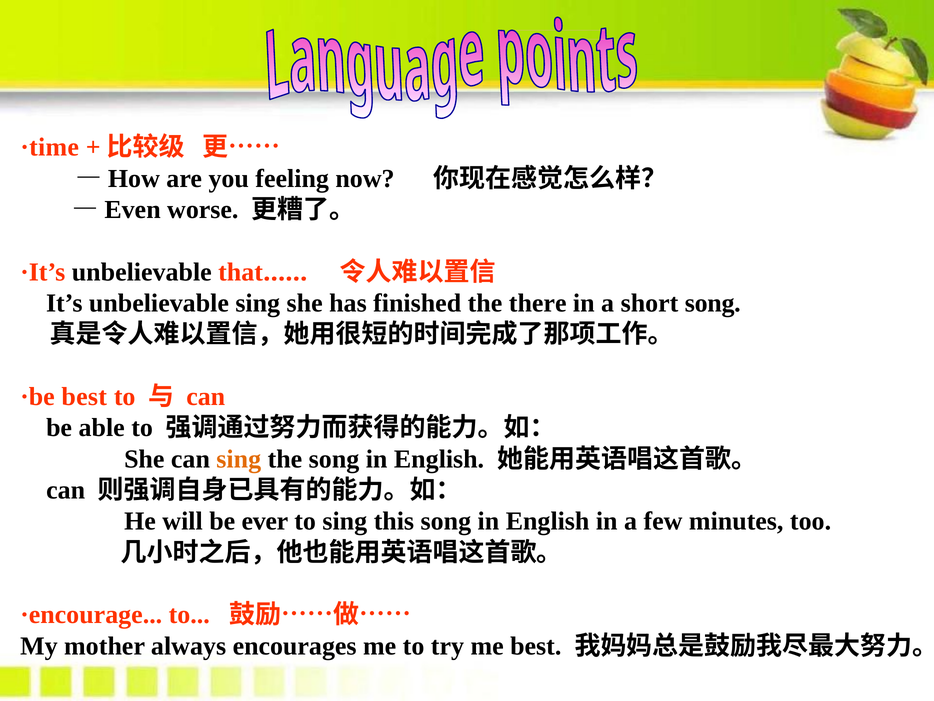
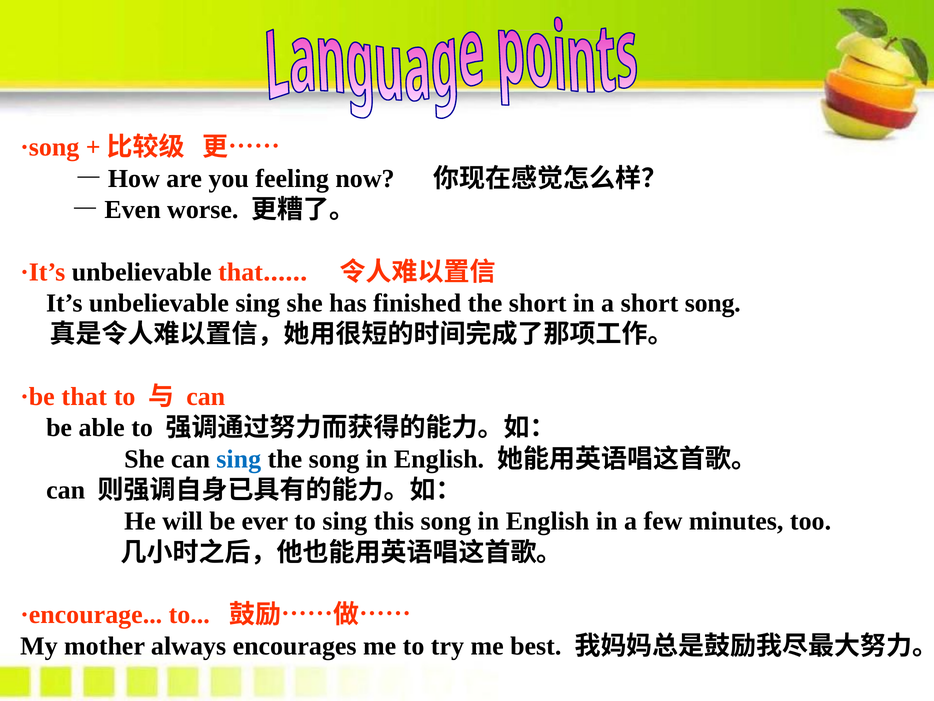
·time: ·time -> ·song
the there: there -> short
·be best: best -> that
sing at (239, 459) colour: orange -> blue
